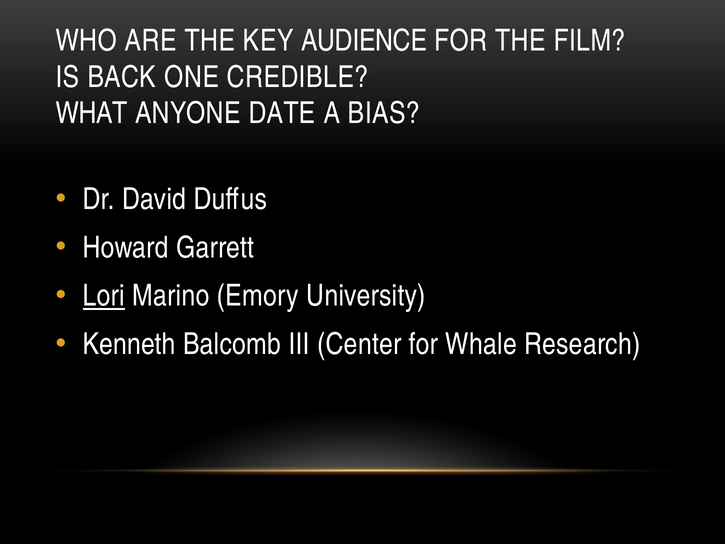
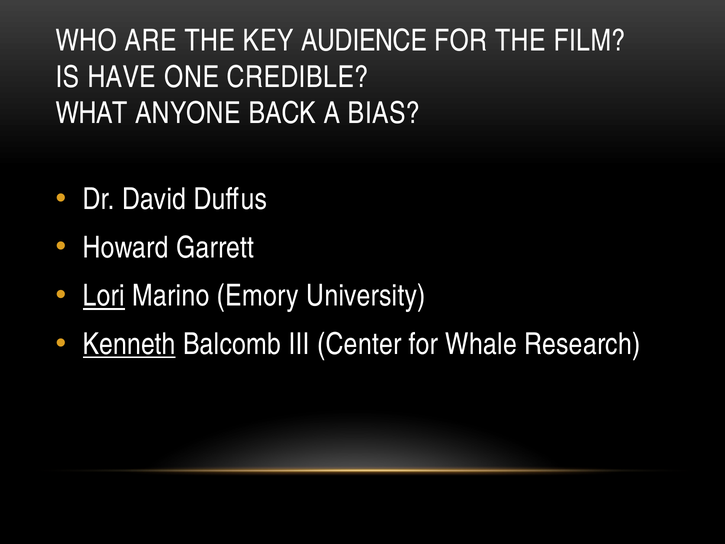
BACK: BACK -> HAVE
DATE: DATE -> BACK
Kenneth underline: none -> present
